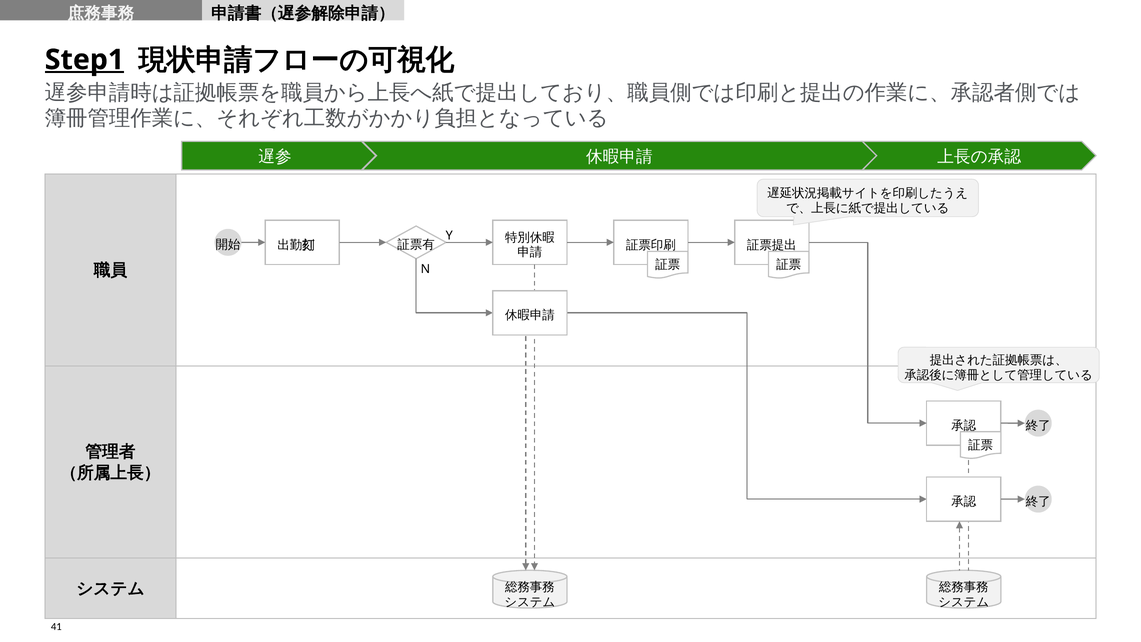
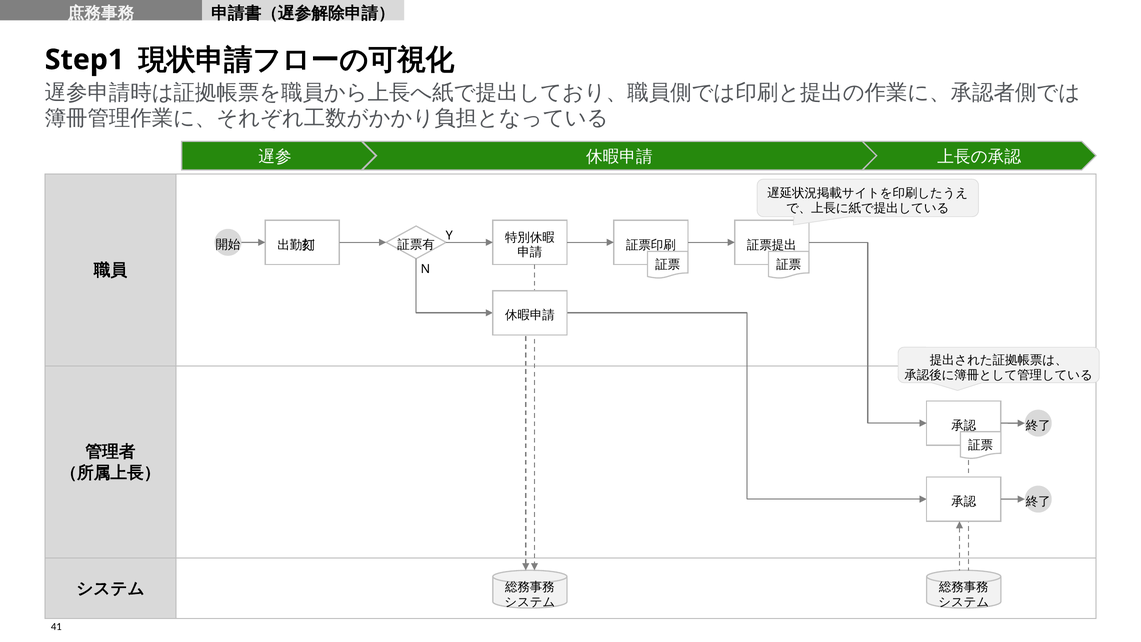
Step1 underline: present -> none
